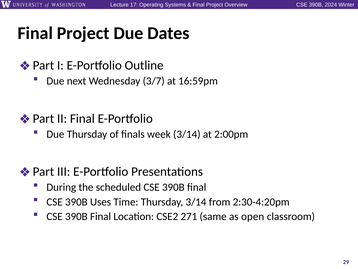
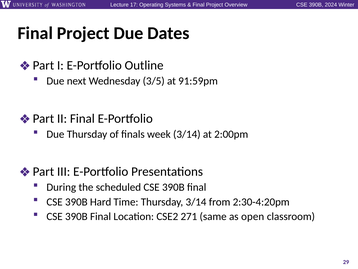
3/7: 3/7 -> 3/5
16:59pm: 16:59pm -> 91:59pm
Uses: Uses -> Hard
